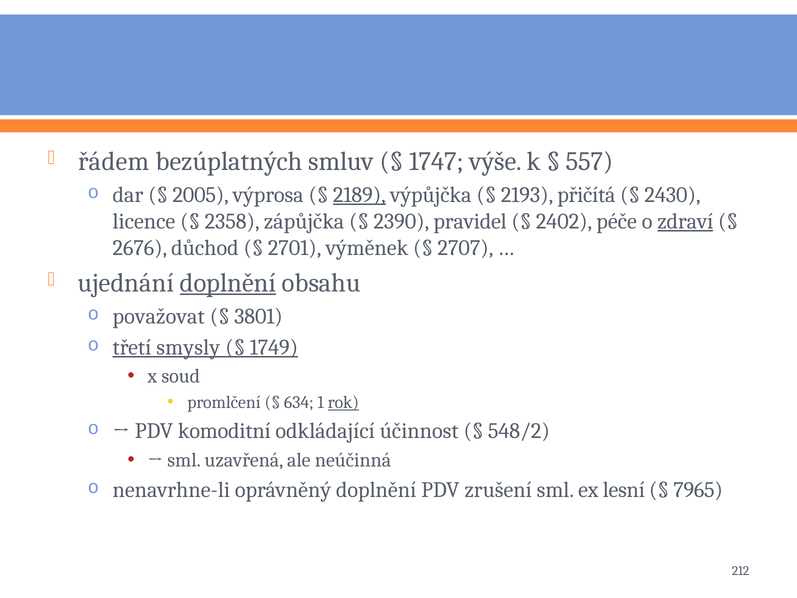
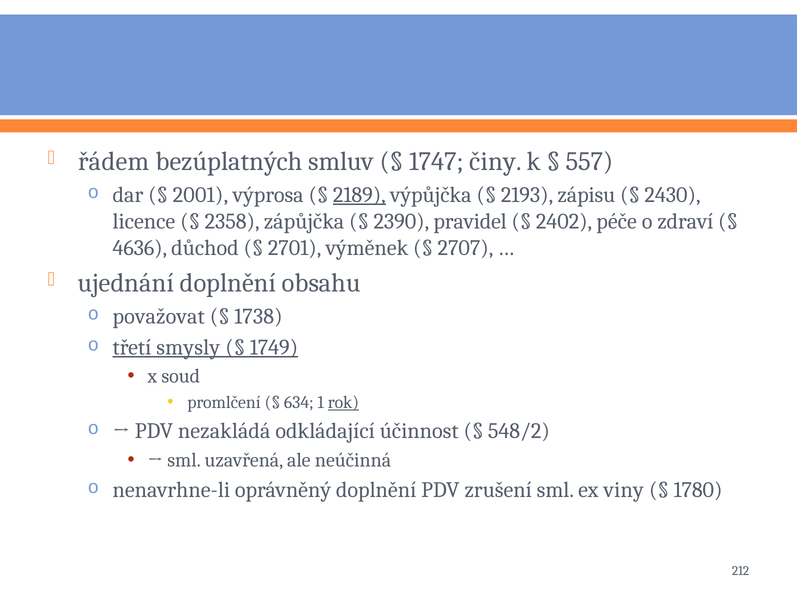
výše: výše -> činy
2005: 2005 -> 2001
přičítá: přičítá -> zápisu
zdraví underline: present -> none
2676: 2676 -> 4636
doplnění at (228, 283) underline: present -> none
3801: 3801 -> 1738
komoditní: komoditní -> nezakládá
lesní: lesní -> viny
7965: 7965 -> 1780
